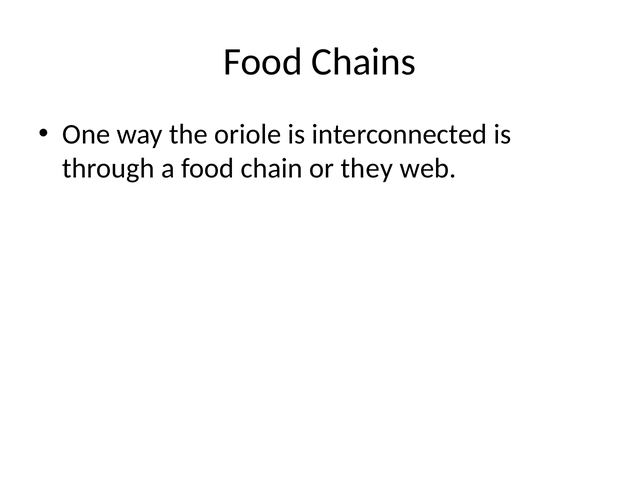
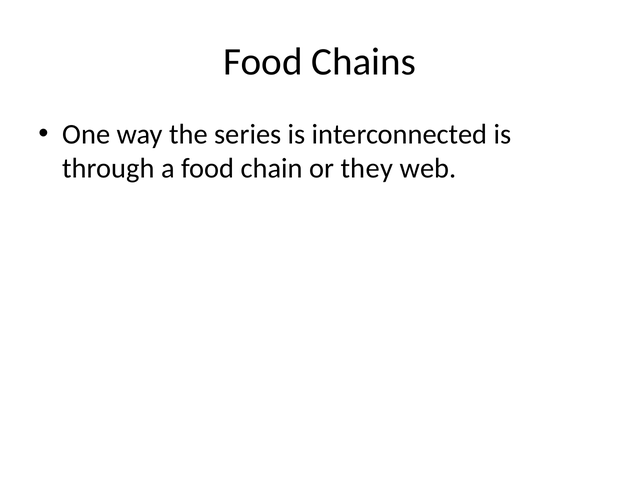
oriole: oriole -> series
